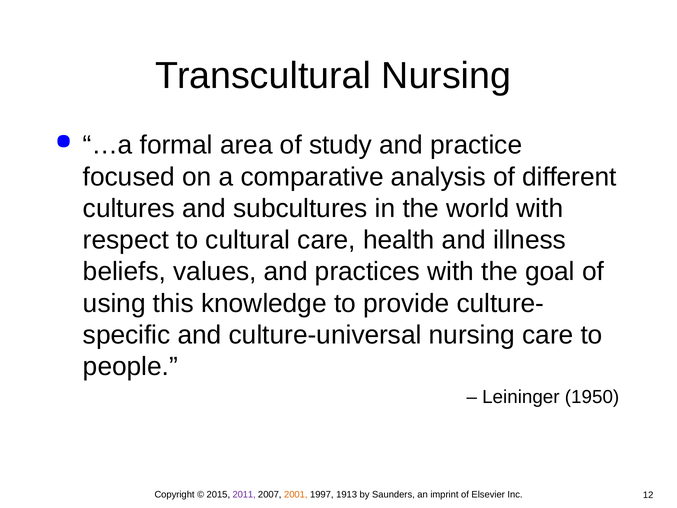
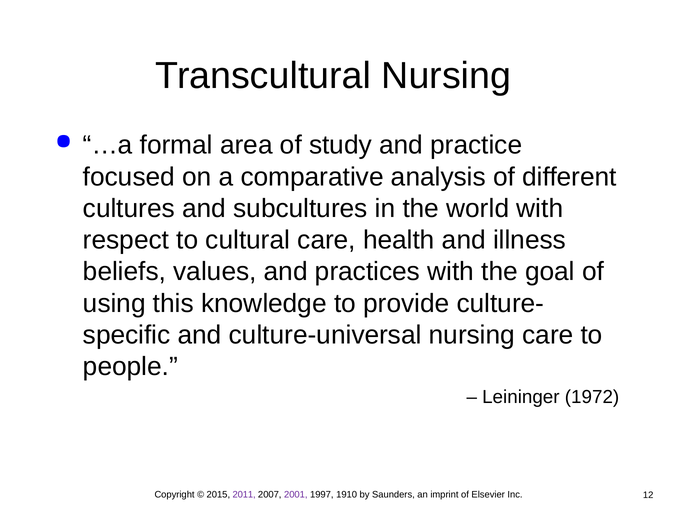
1950: 1950 -> 1972
2001 colour: orange -> purple
1913: 1913 -> 1910
